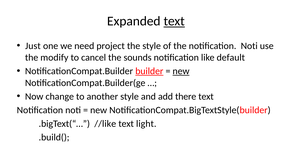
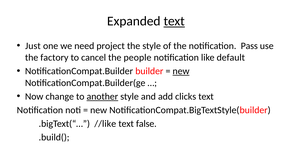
the notification Noti: Noti -> Pass
modify: modify -> factory
sounds: sounds -> people
builder underline: present -> none
another underline: none -> present
there: there -> clicks
light: light -> false
